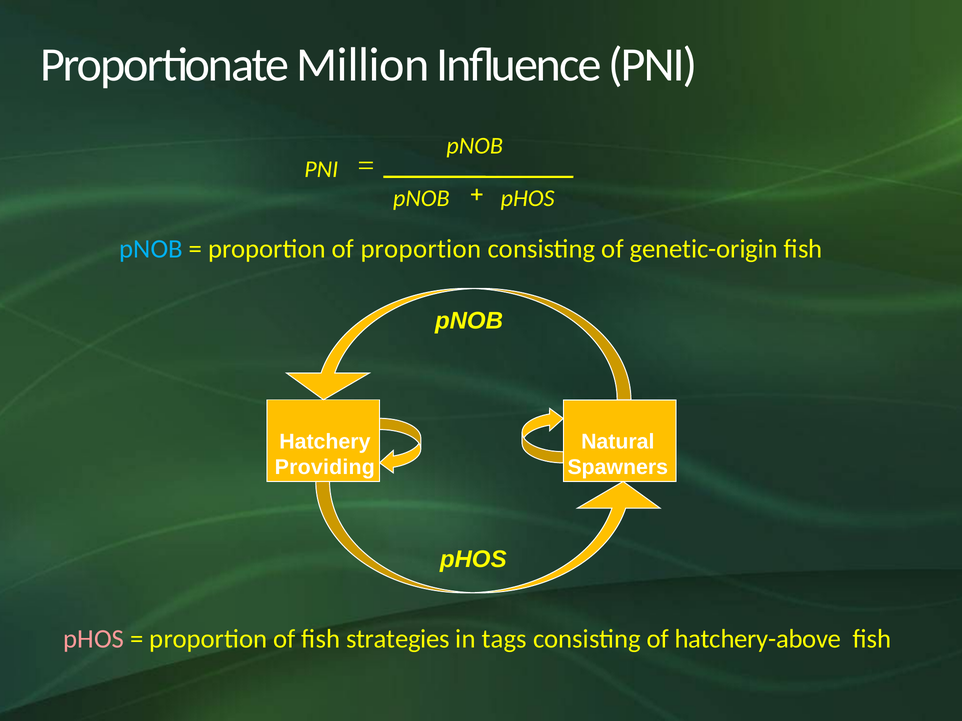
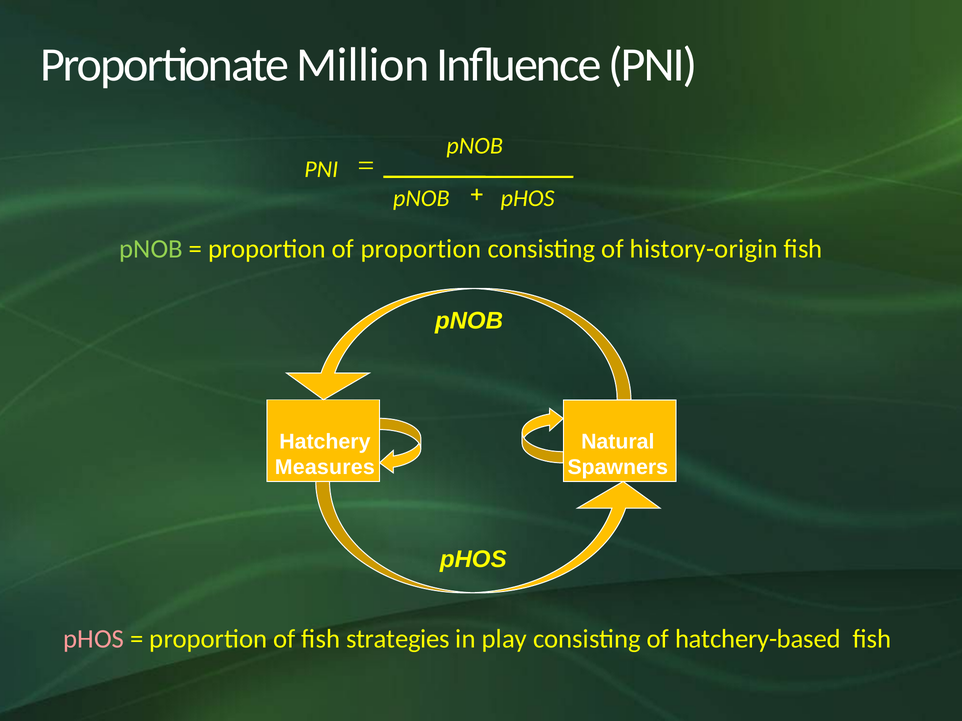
pNOB at (151, 249) colour: light blue -> light green
genetic-origin: genetic-origin -> history-origin
Providing: Providing -> Measures
tags: tags -> play
hatchery-above: hatchery-above -> hatchery-based
